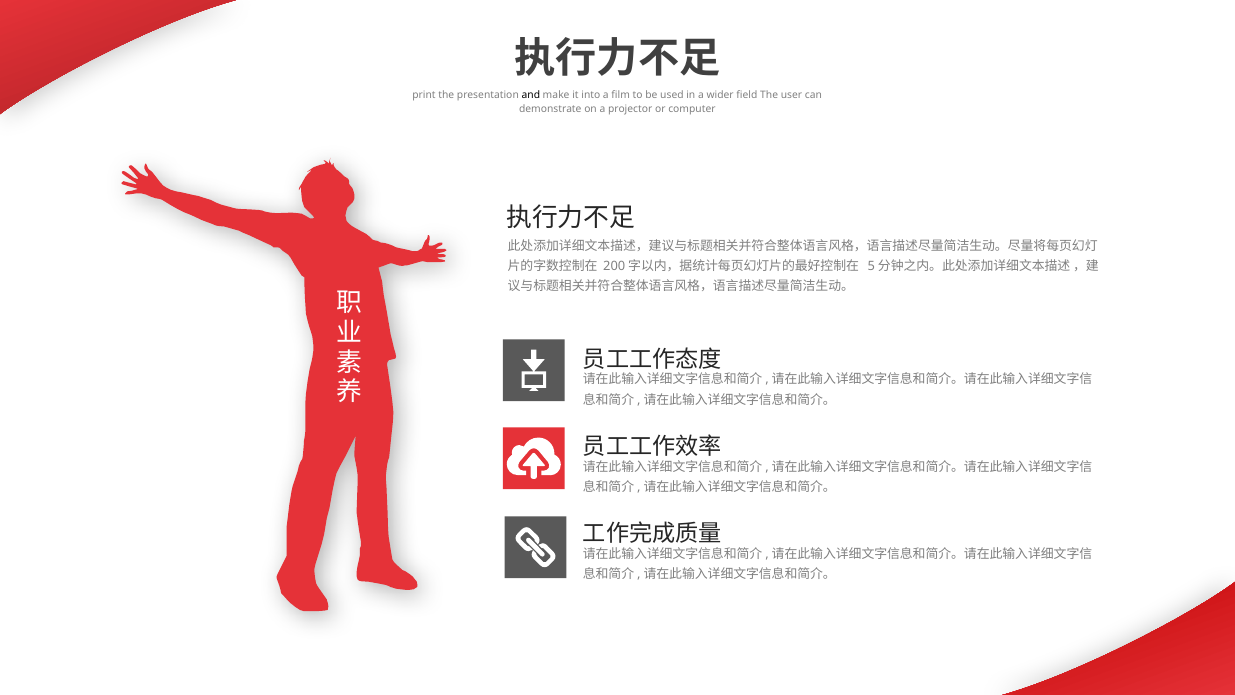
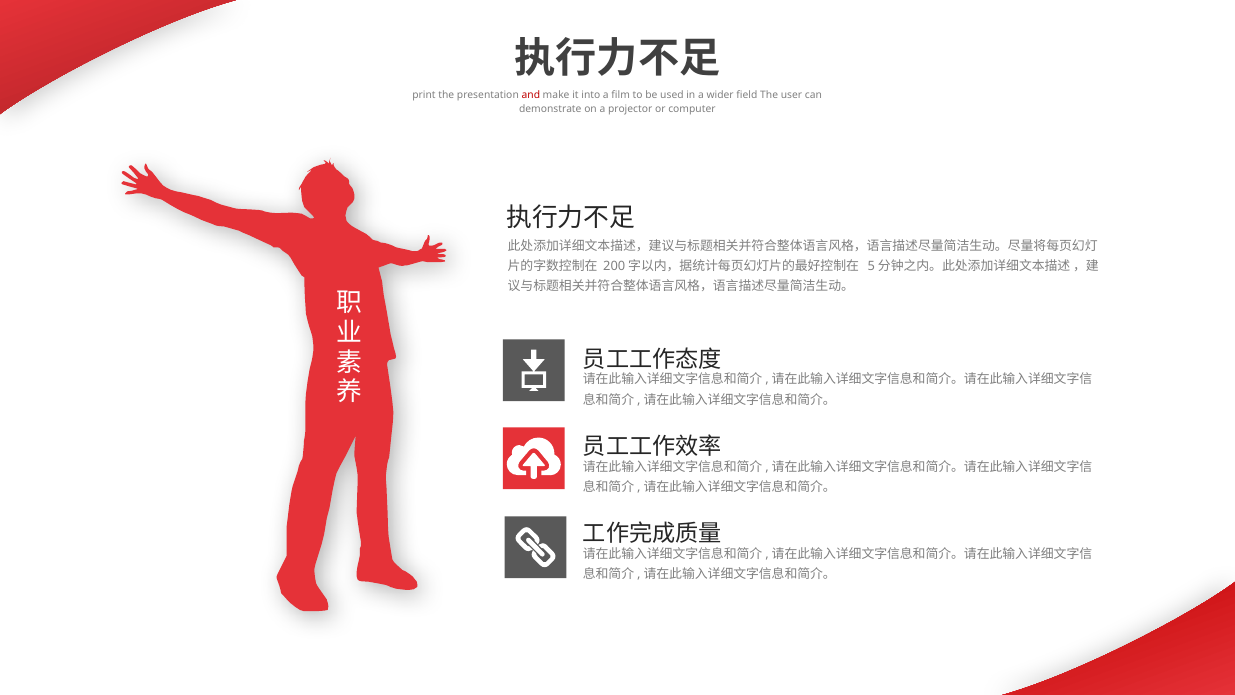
and colour: black -> red
